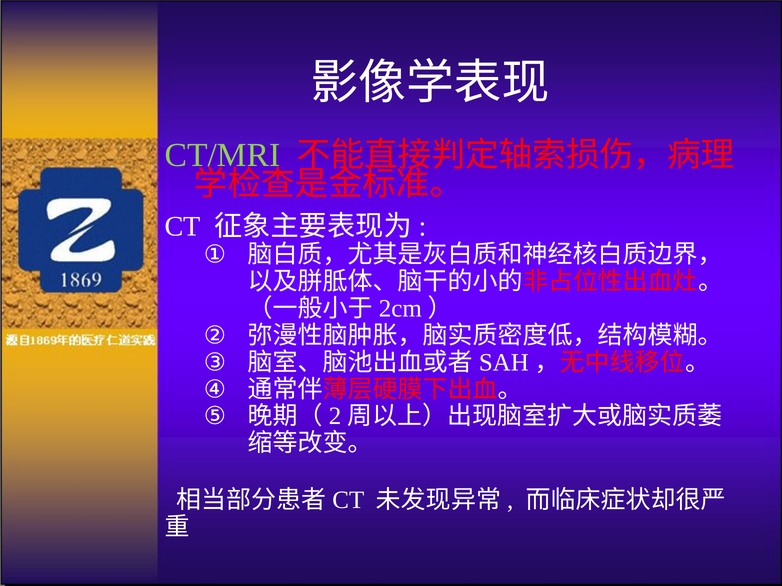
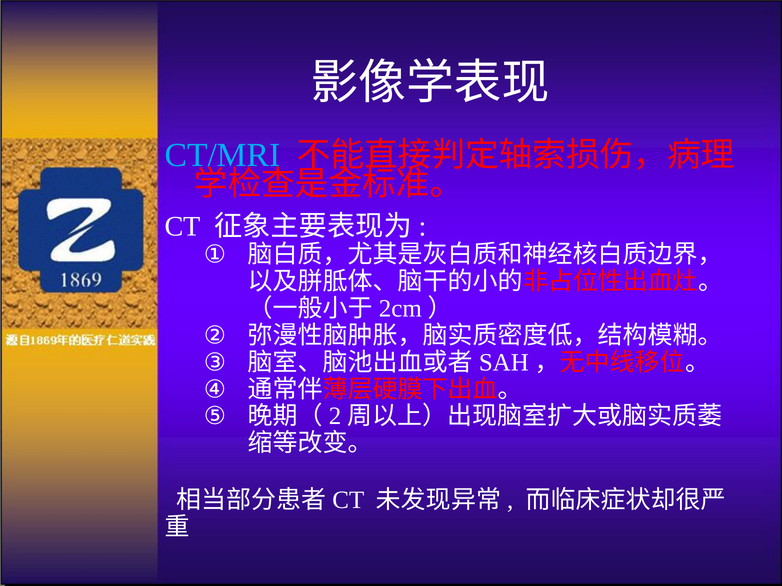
CT/MRI colour: light green -> light blue
